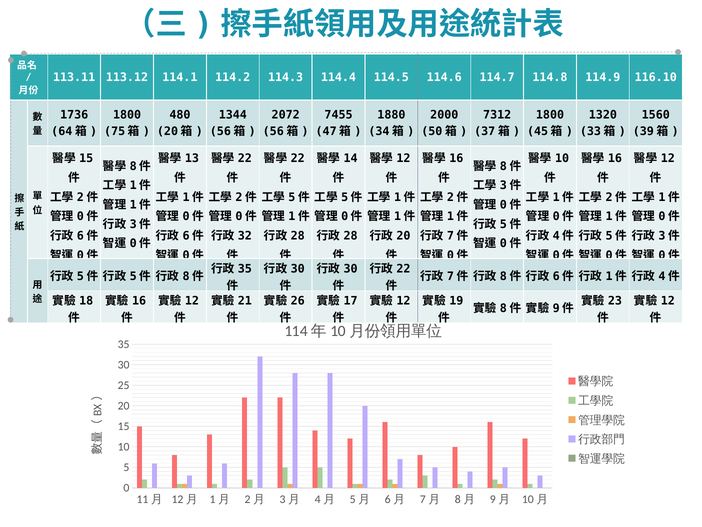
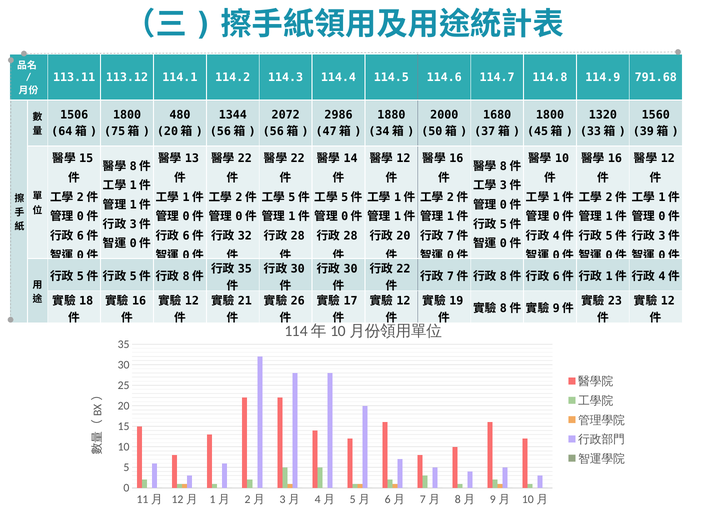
116.10: 116.10 -> 791.68
1736: 1736 -> 1506
7455: 7455 -> 2986
7312: 7312 -> 1680
